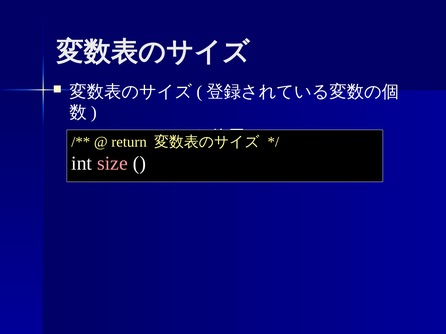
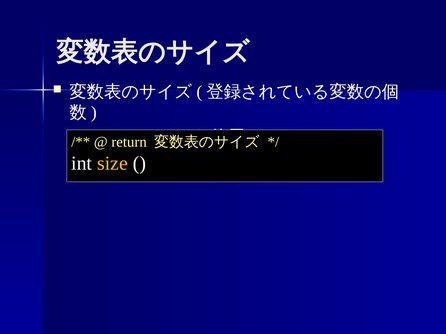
size colour: pink -> yellow
